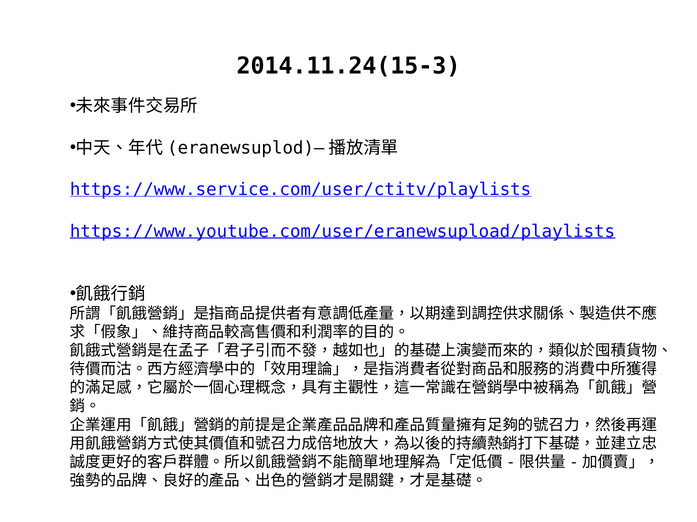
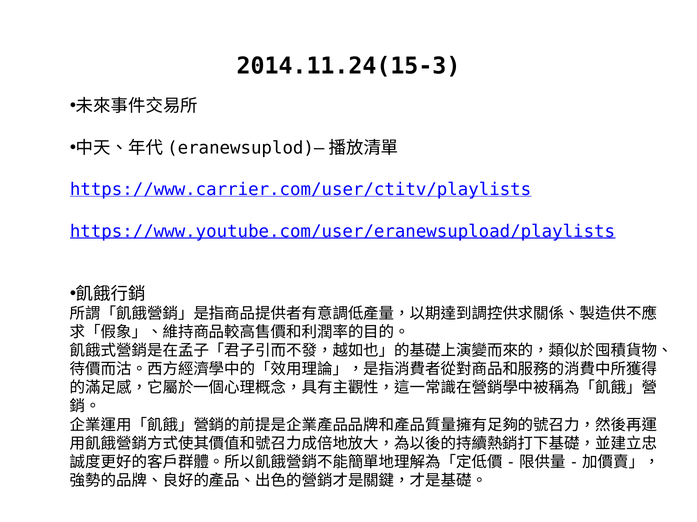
https://www.service.com/user/ctitv/playlists: https://www.service.com/user/ctitv/playlists -> https://www.carrier.com/user/ctitv/playlists
